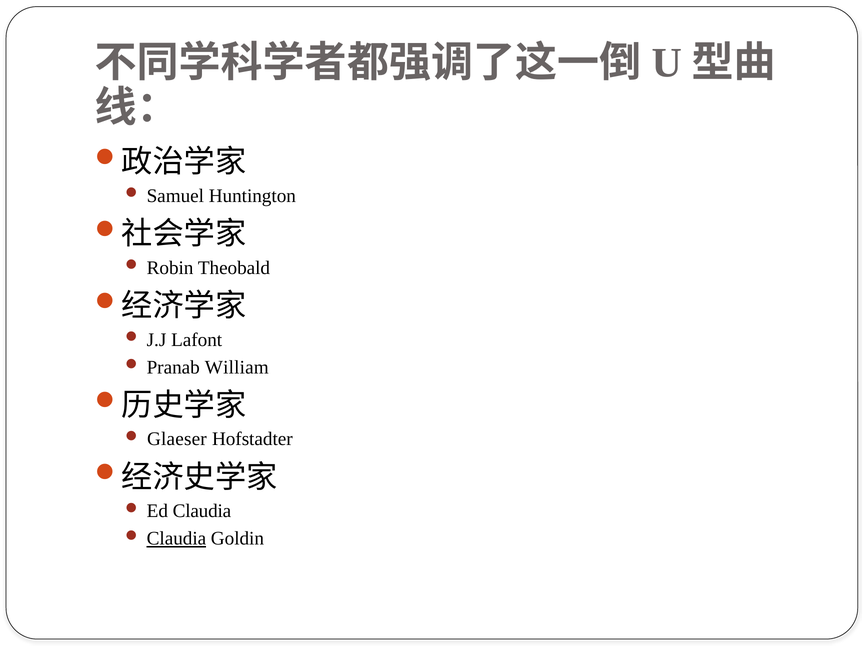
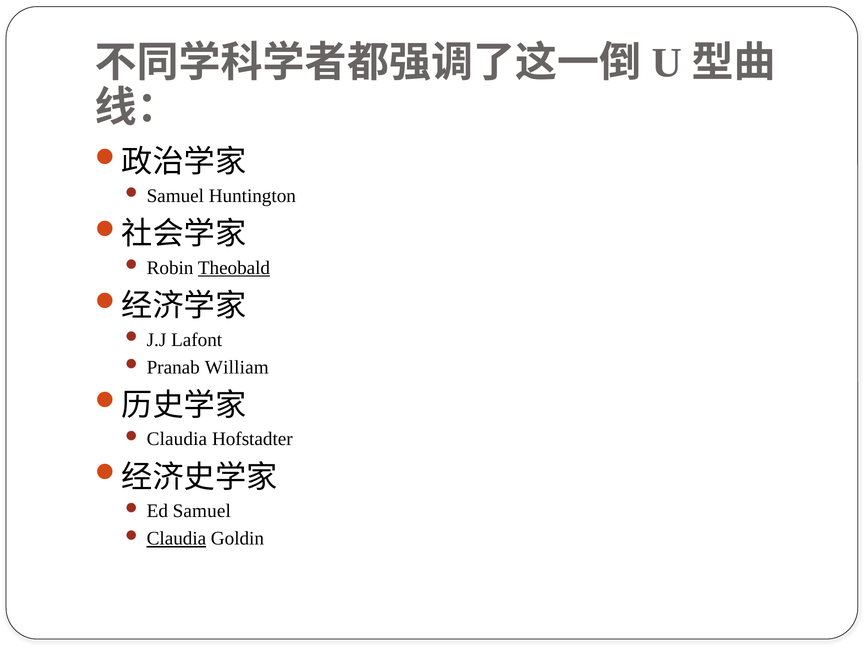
Theobald underline: none -> present
Glaeser at (177, 439): Glaeser -> Claudia
Ed Claudia: Claudia -> Samuel
